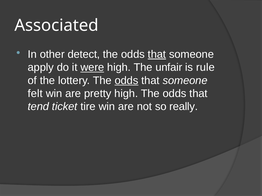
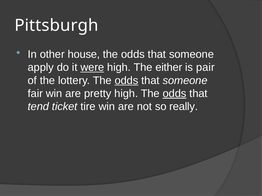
Associated: Associated -> Pittsburgh
detect: detect -> house
that at (157, 54) underline: present -> none
unfair: unfair -> either
rule: rule -> pair
felt: felt -> fair
odds at (175, 94) underline: none -> present
